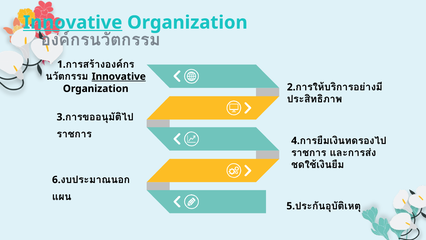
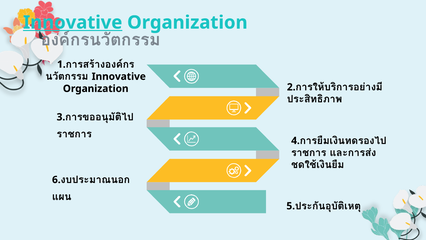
Innovative at (119, 76) underline: present -> none
